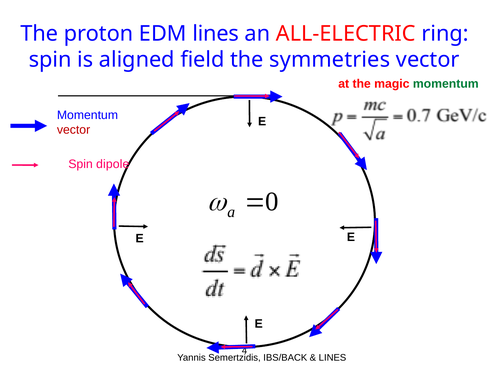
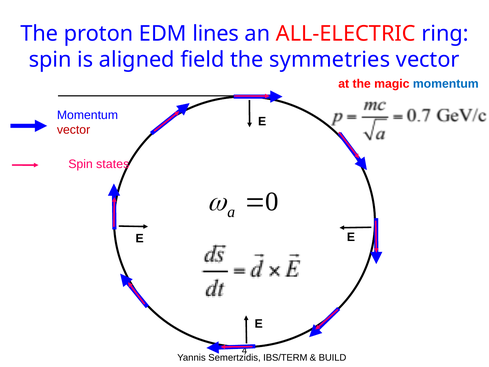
momentum at (446, 84) colour: green -> blue
dipole: dipole -> states
IBS/BACK: IBS/BACK -> IBS/TERM
LINES at (332, 358): LINES -> BUILD
